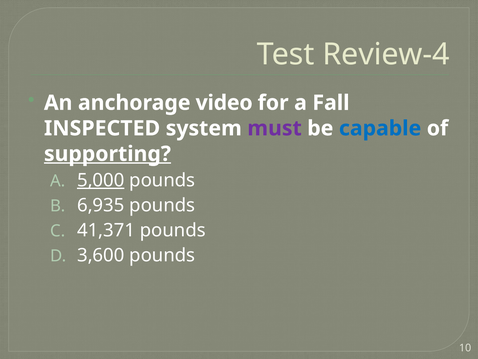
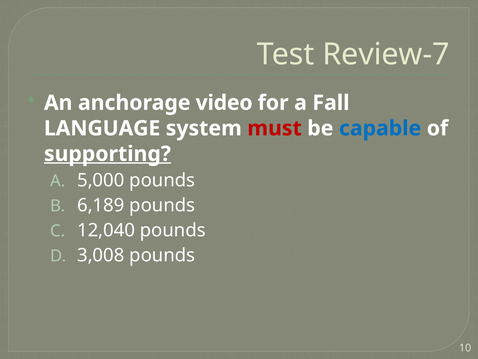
Review-4: Review-4 -> Review-7
INSPECTED: INSPECTED -> LANGUAGE
must colour: purple -> red
5,000 underline: present -> none
6,935: 6,935 -> 6,189
41,371: 41,371 -> 12,040
3,600: 3,600 -> 3,008
